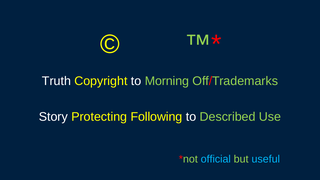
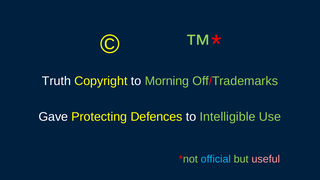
Story: Story -> Gave
Following: Following -> Defences
Described: Described -> Intelligible
useful colour: light blue -> pink
